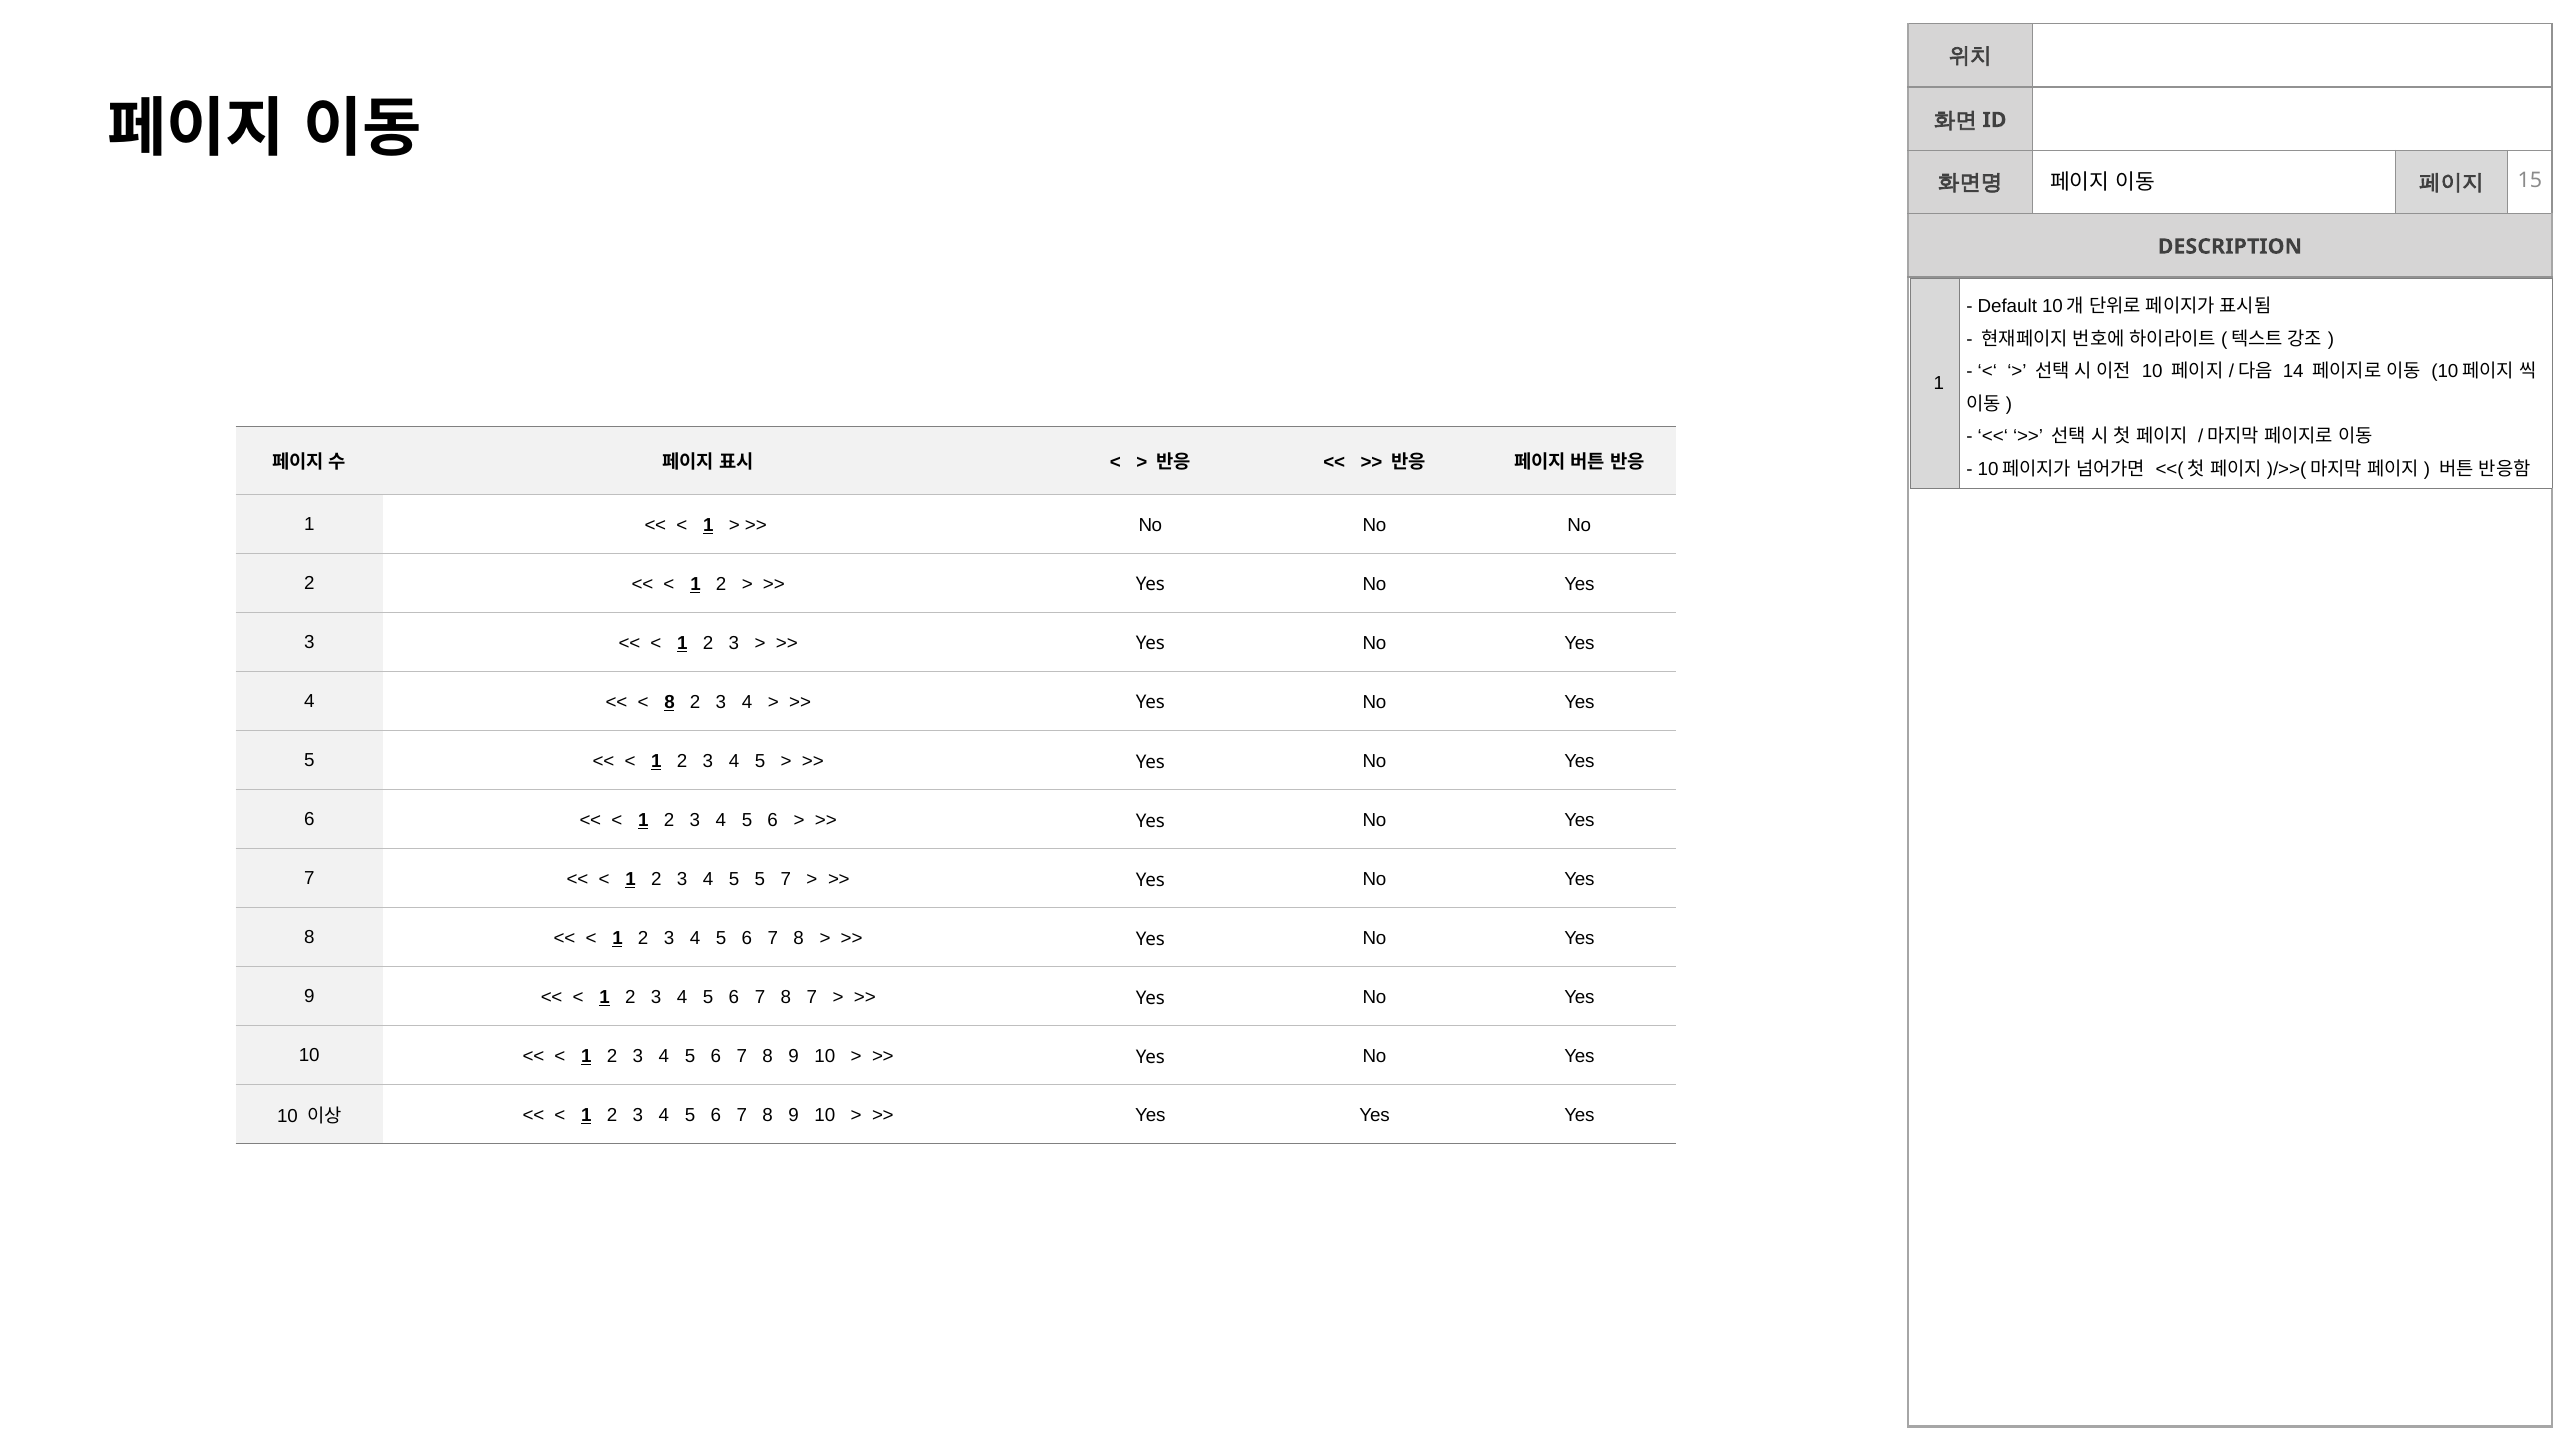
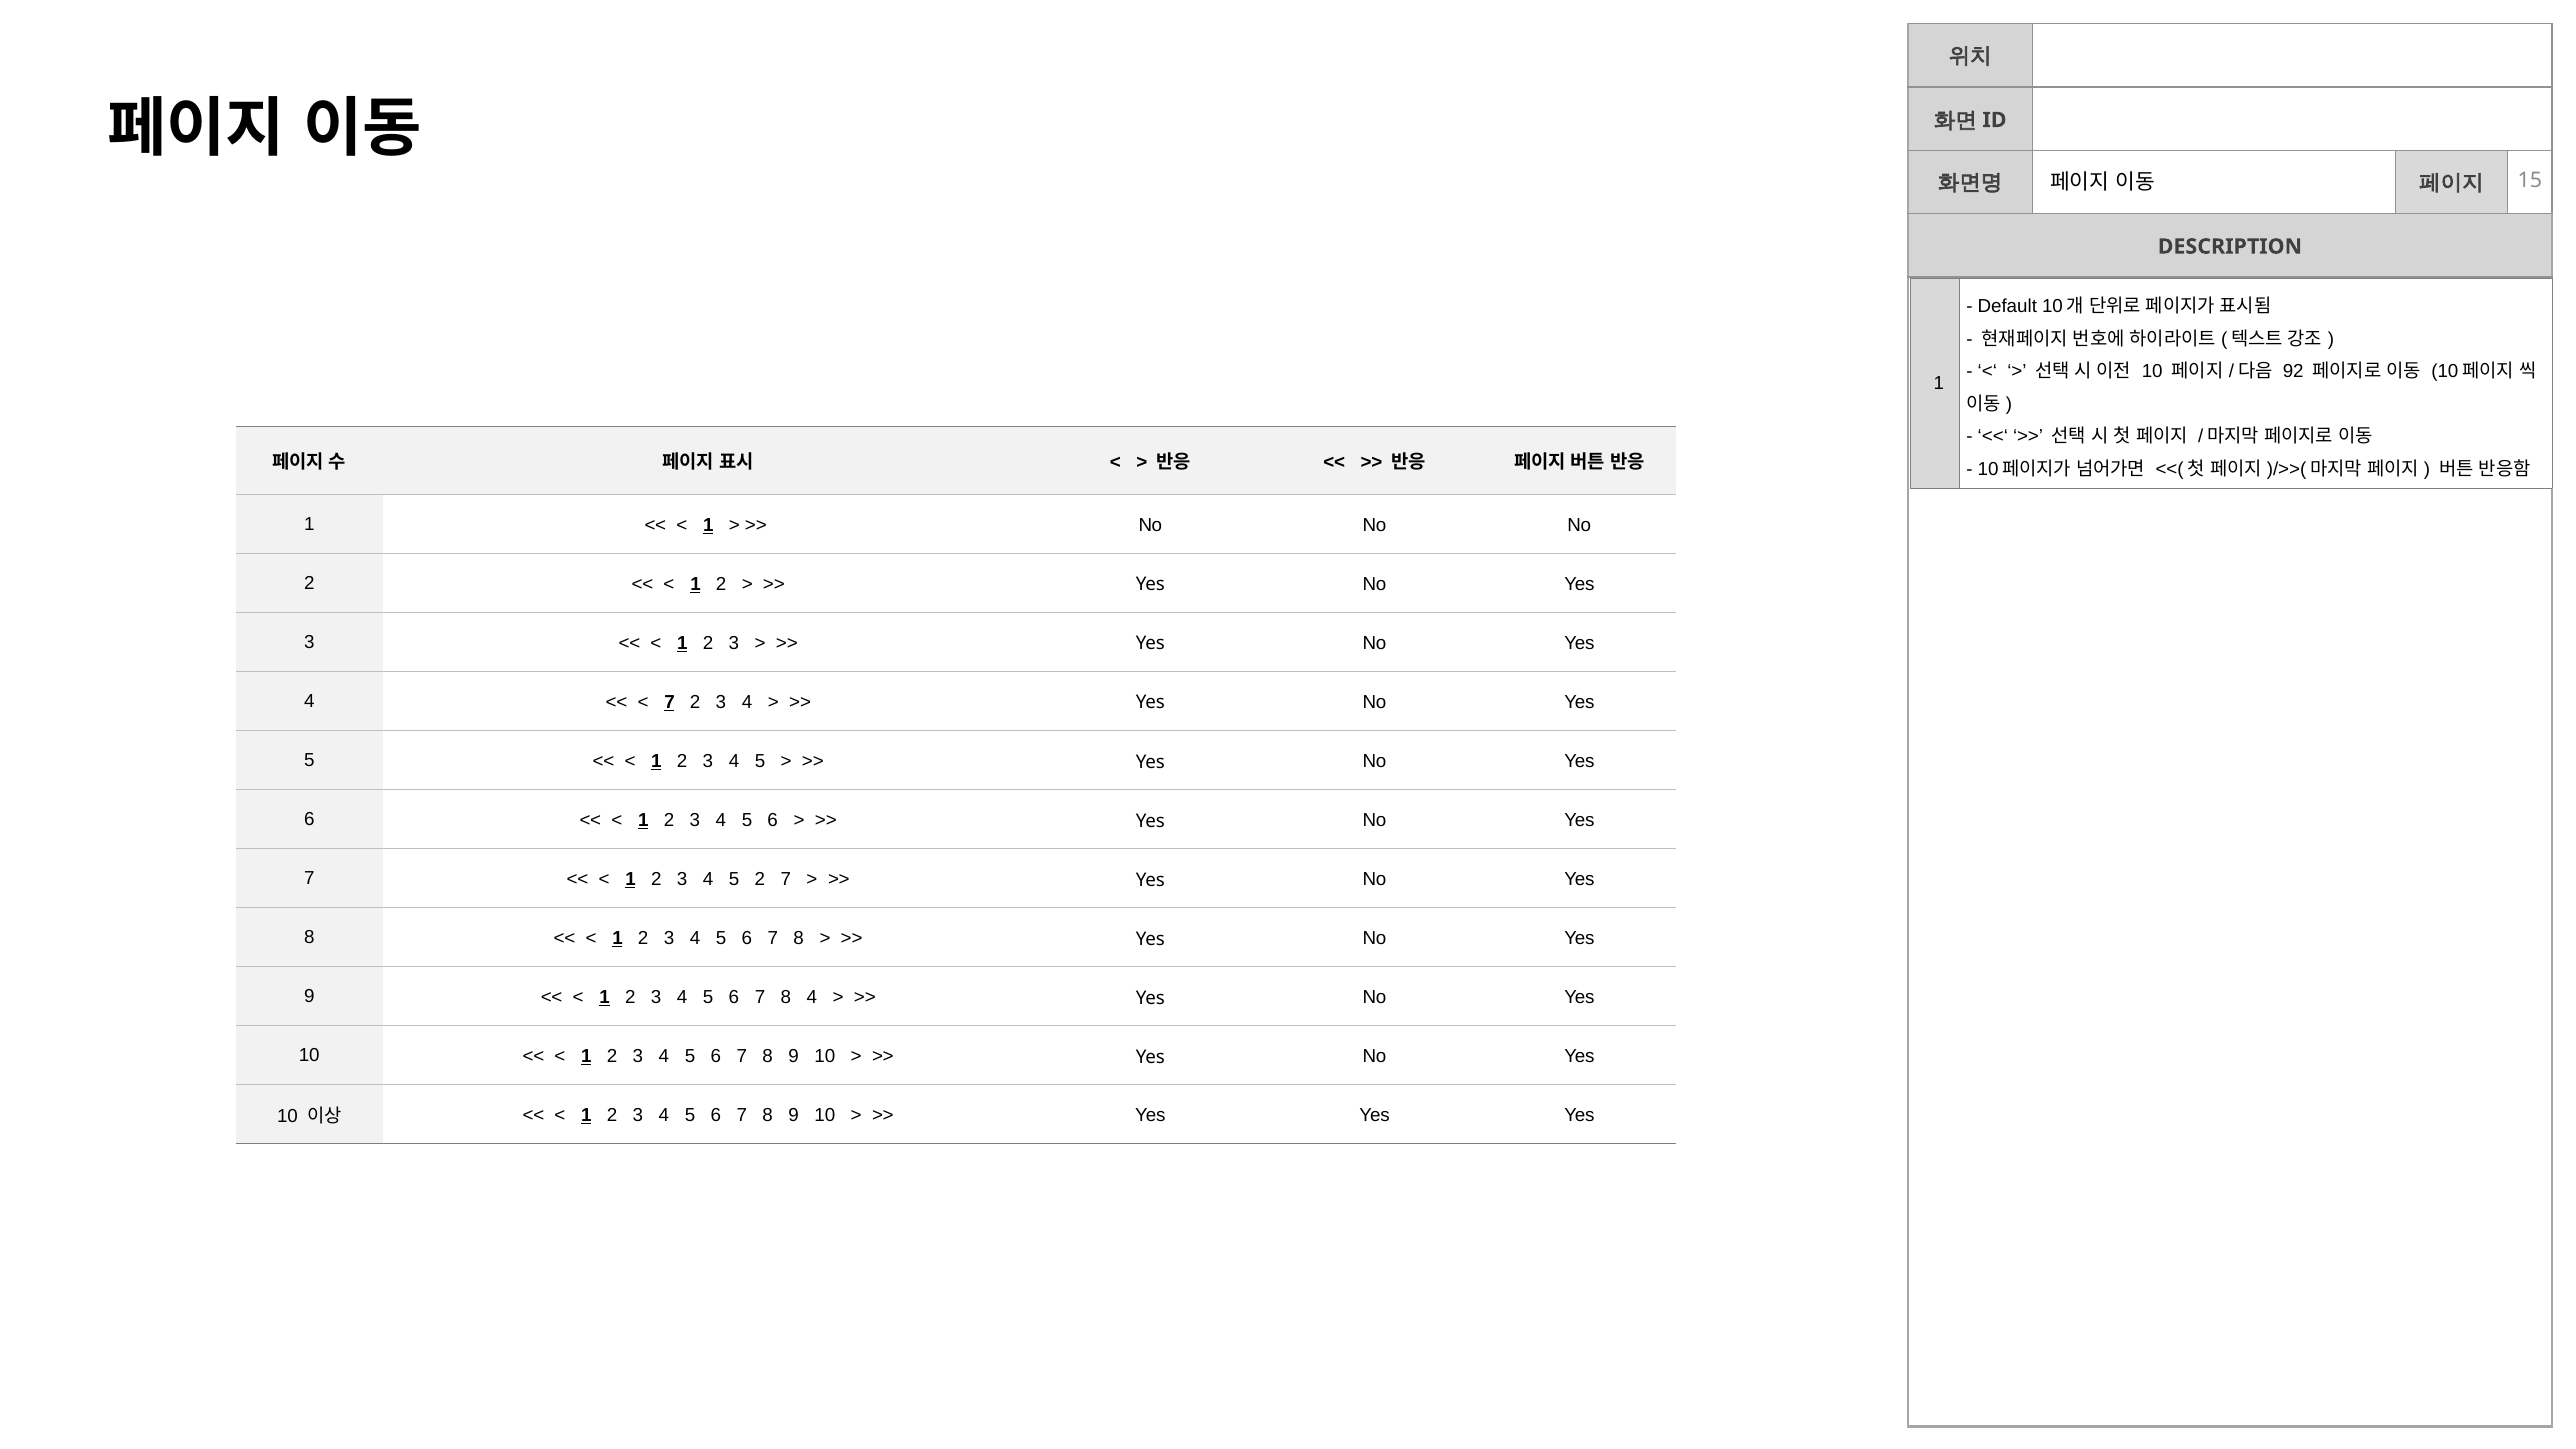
14: 14 -> 92
8 at (669, 702): 8 -> 7
5 5: 5 -> 2
8 7: 7 -> 4
